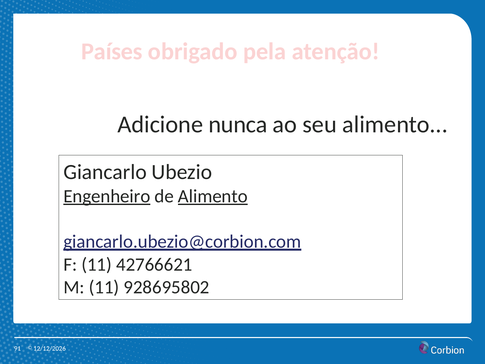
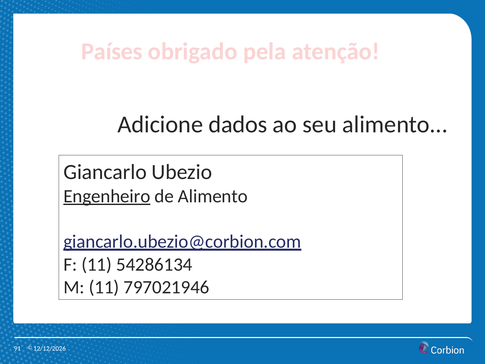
nunca: nunca -> dados
Alimento at (213, 196) underline: present -> none
42766621: 42766621 -> 54286134
928695802: 928695802 -> 797021946
